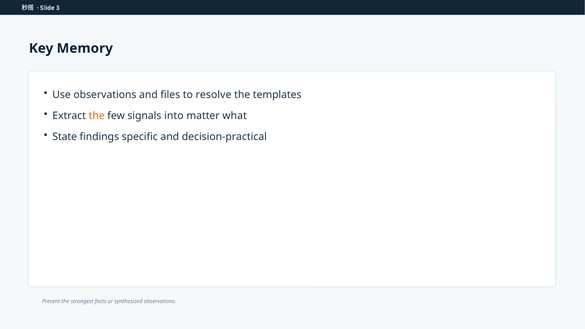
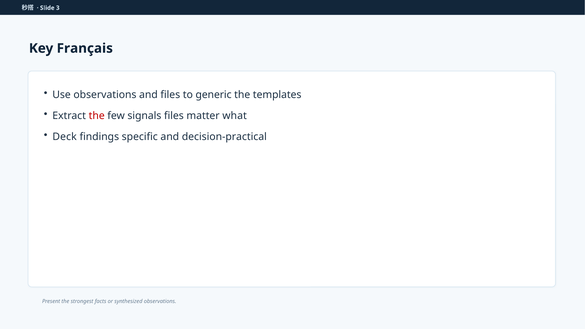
Memory: Memory -> Français
resolve: resolve -> generic
the at (97, 116) colour: orange -> red
signals into: into -> files
State: State -> Deck
